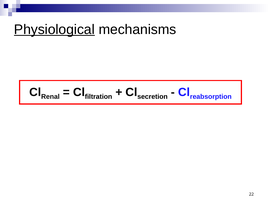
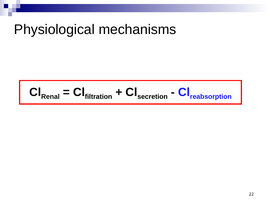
Physiological underline: present -> none
